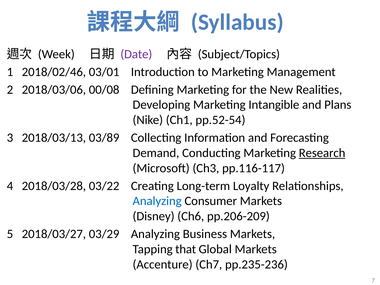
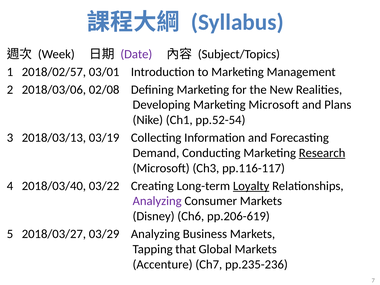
2018/02/46: 2018/02/46 -> 2018/02/57
00/08: 00/08 -> 02/08
Marketing Intangible: Intangible -> Microsoft
03/89: 03/89 -> 03/19
2018/03/28: 2018/03/28 -> 2018/03/40
Loyalty underline: none -> present
Analyzing at (157, 201) colour: blue -> purple
pp.206-209: pp.206-209 -> pp.206-619
